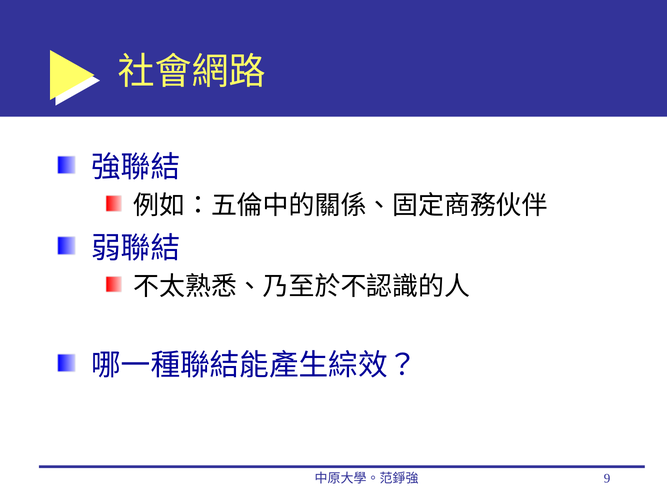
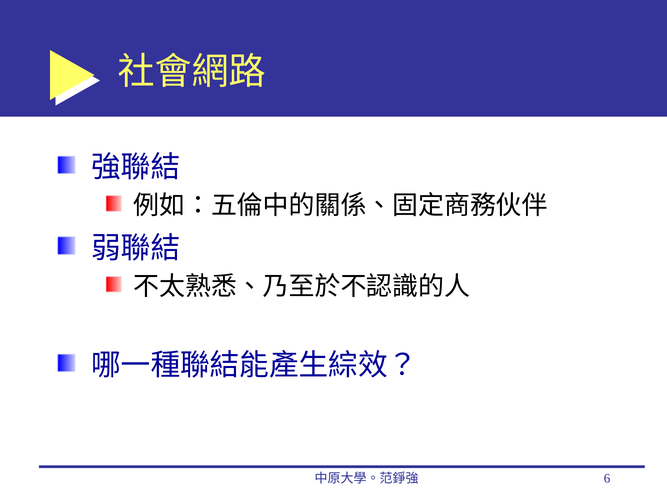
9: 9 -> 6
